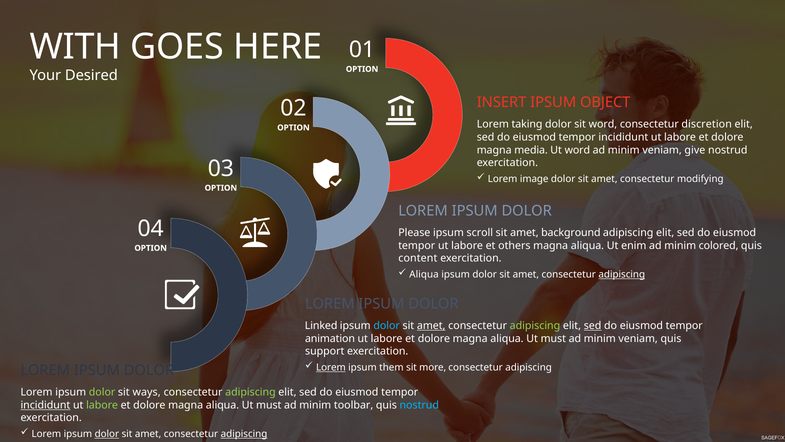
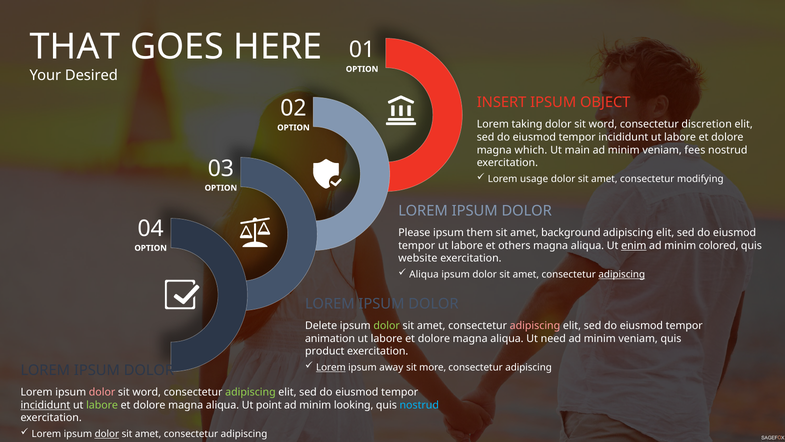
WITH: WITH -> THAT
media: media -> which
Ut word: word -> main
give: give -> fees
image: image -> usage
scroll: scroll -> them
enim underline: none -> present
content: content -> website
Linked: Linked -> Delete
dolor at (387, 326) colour: light blue -> light green
amet at (431, 326) underline: present -> none
adipiscing at (535, 326) colour: light green -> pink
sed at (593, 326) underline: present -> none
must at (553, 338): must -> need
support: support -> product
them: them -> away
dolor at (102, 392) colour: light green -> pink
ways at (147, 392): ways -> word
must at (269, 405): must -> point
toolbar: toolbar -> looking
adipiscing at (244, 434) underline: present -> none
